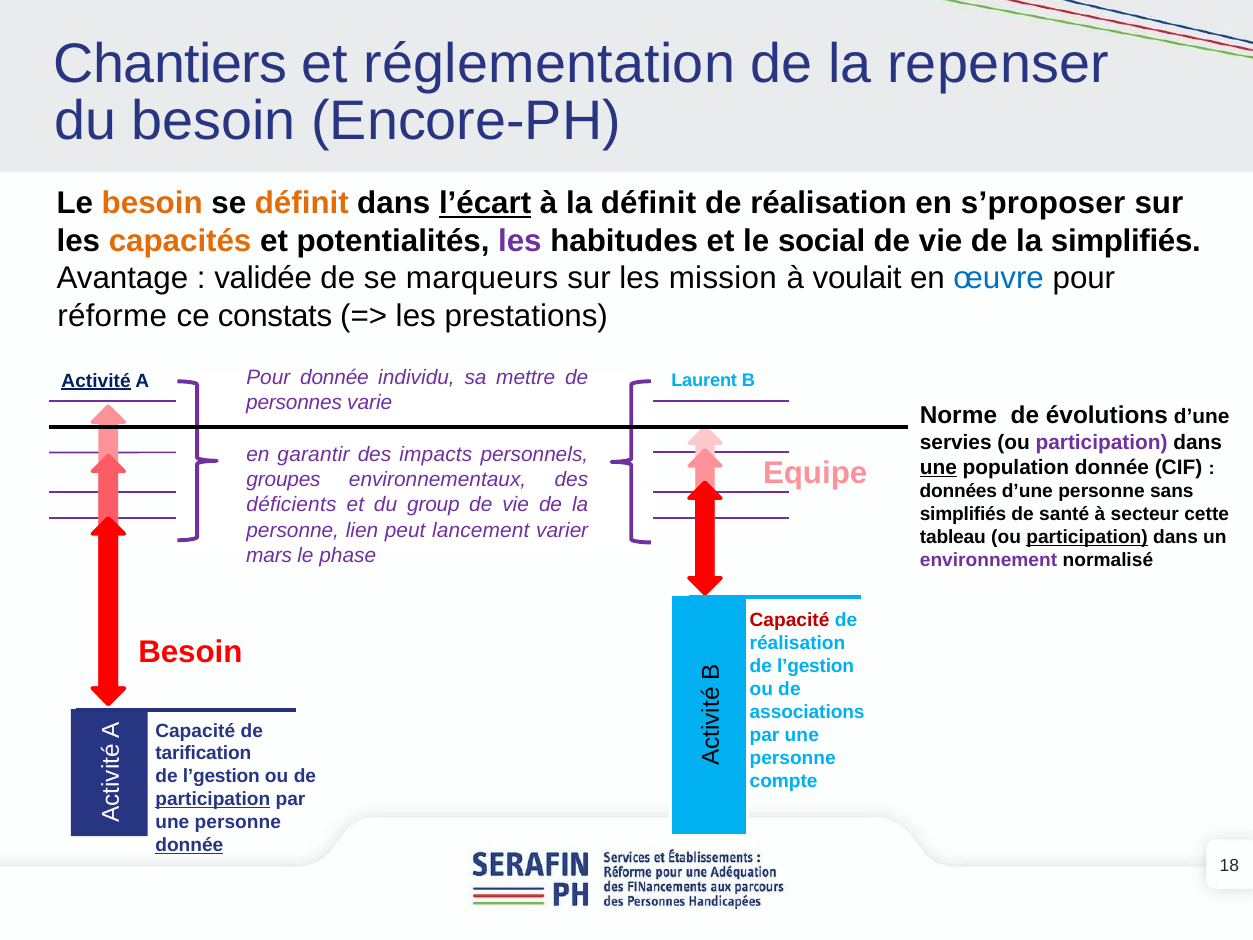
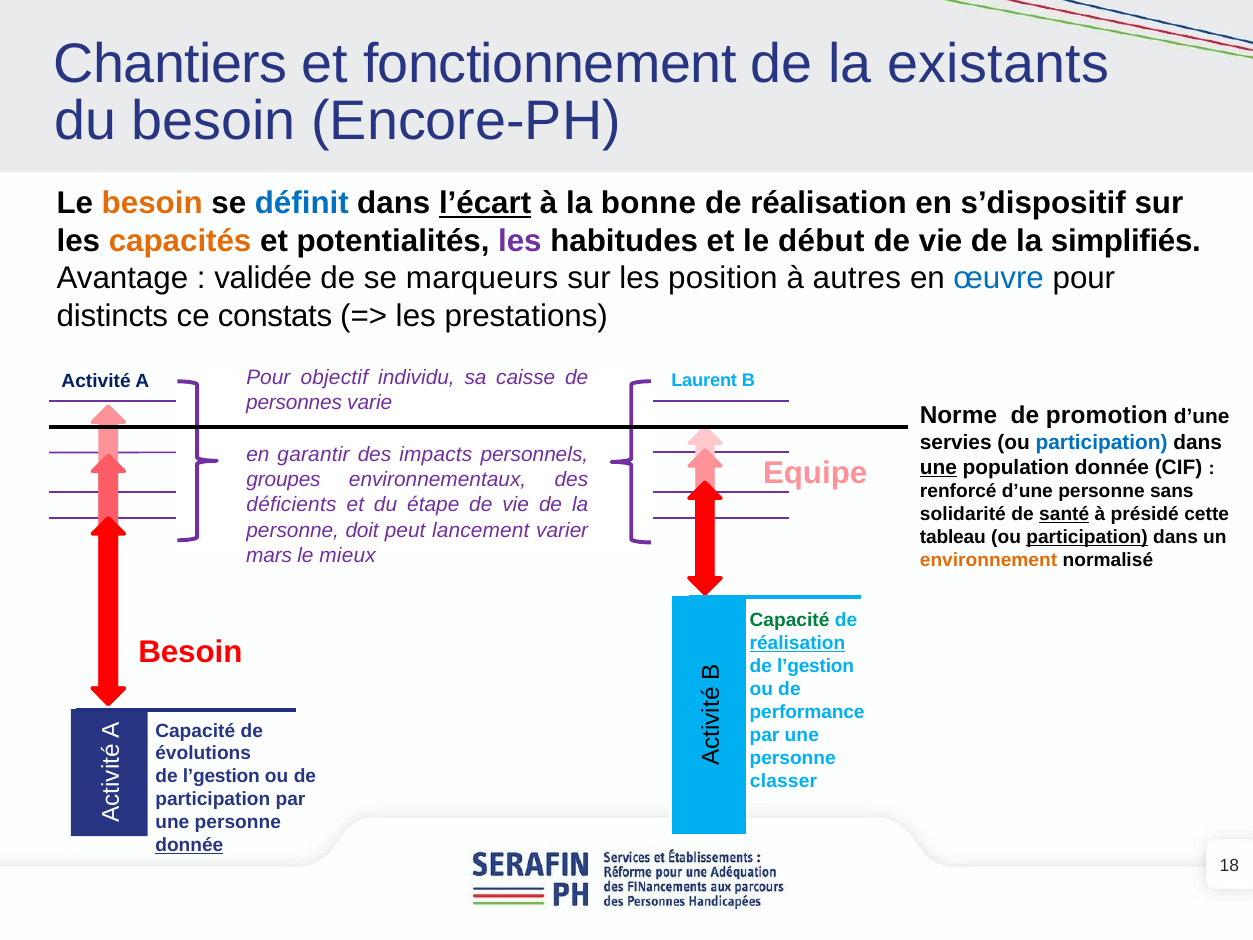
réglementation: réglementation -> fonctionnement
repenser: repenser -> existants
définit at (302, 203) colour: orange -> blue
la définit: définit -> bonne
s’proposer: s’proposer -> s’dispositif
social: social -> début
mission: mission -> position
voulait: voulait -> autres
réforme: réforme -> distincts
Pour donnée: donnée -> objectif
mettre: mettre -> caisse
Activité underline: present -> none
évolutions: évolutions -> promotion
participation at (1102, 443) colour: purple -> blue
données: données -> renforcé
group: group -> étape
simplifiés at (963, 514): simplifiés -> solidarité
santé underline: none -> present
secteur: secteur -> présidé
lien: lien -> doit
phase: phase -> mieux
environnement colour: purple -> orange
Capacité at (790, 620) colour: red -> green
réalisation at (797, 643) underline: none -> present
associations: associations -> performance
tarification: tarification -> évolutions
compte: compte -> classer
participation at (213, 799) underline: present -> none
